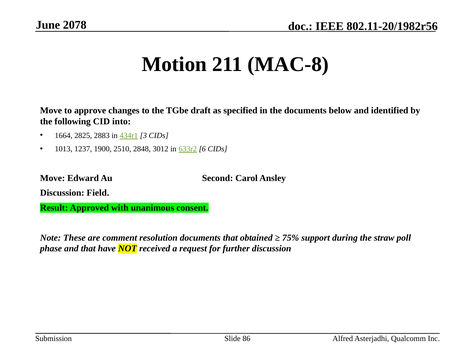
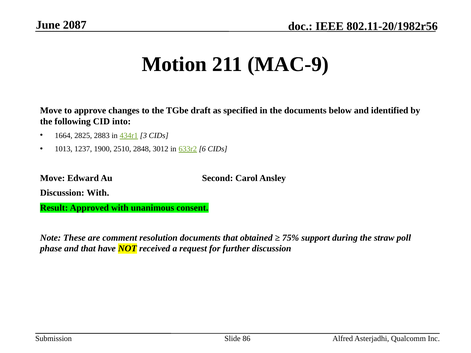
2078: 2078 -> 2087
MAC-8: MAC-8 -> MAC-9
Discussion Field: Field -> With
